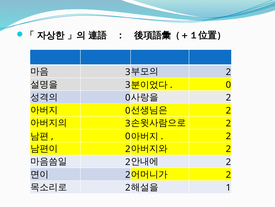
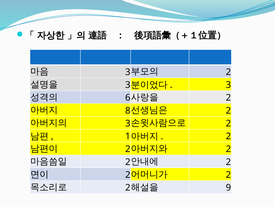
0 at (228, 85): 0 -> 3
0 at (128, 97): 0 -> 6
0 at (128, 110): 0 -> 8
0 at (128, 136): 0 -> 1
1: 1 -> 9
